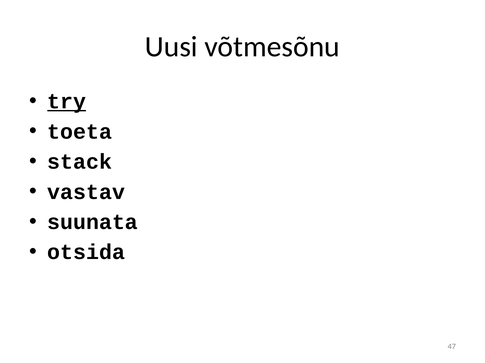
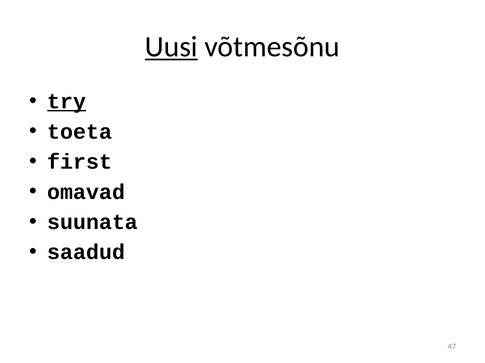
Uusi underline: none -> present
stack: stack -> first
vastav: vastav -> omavad
otsida: otsida -> saadud
